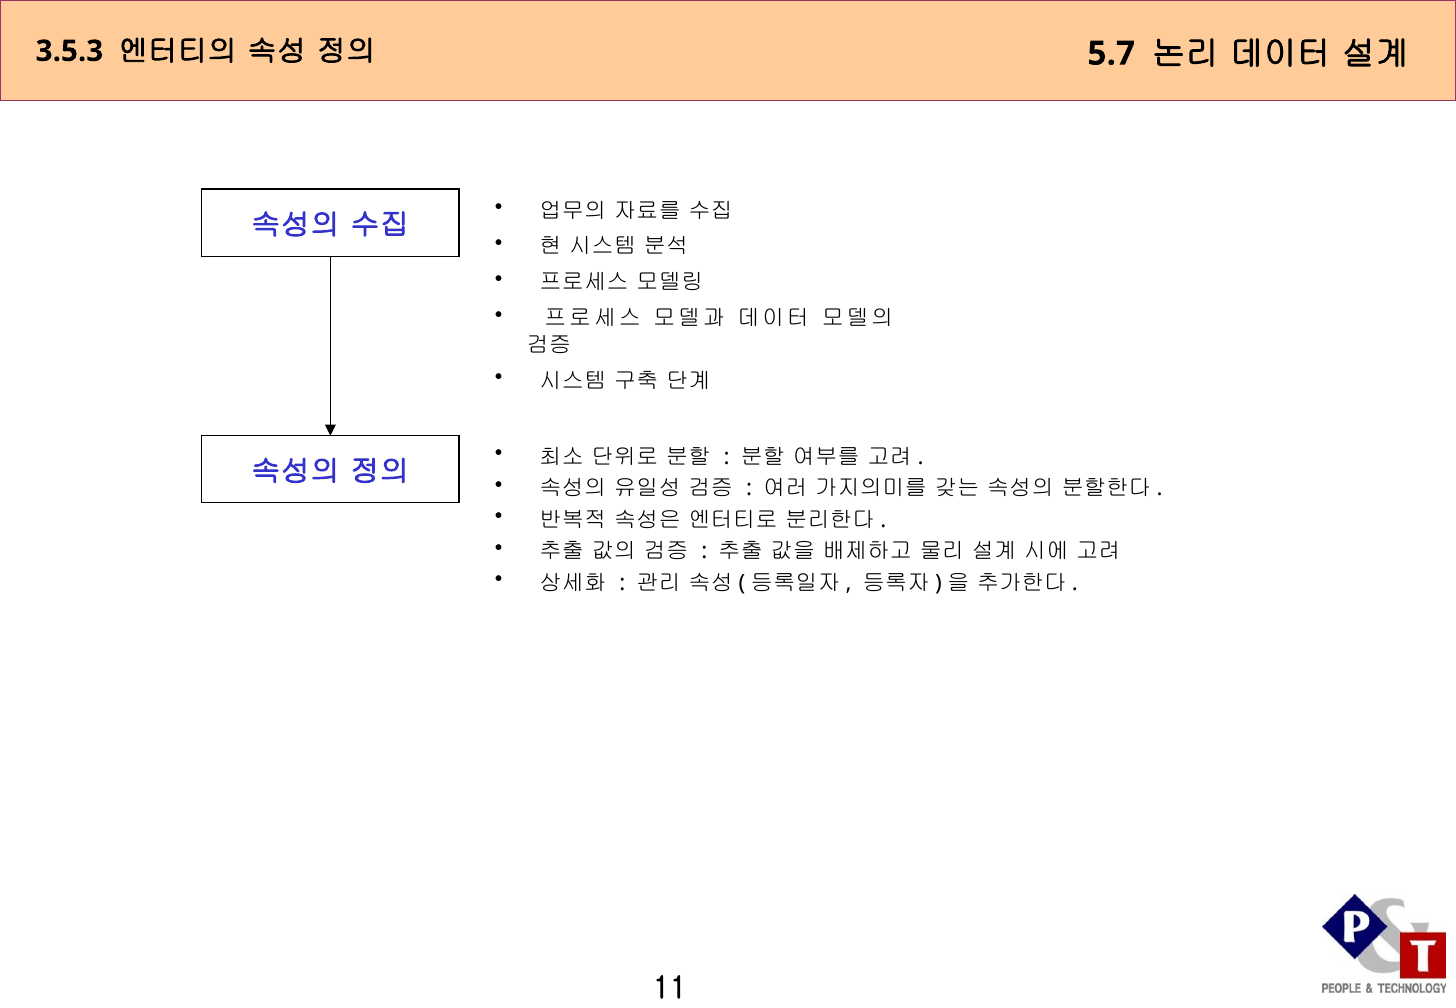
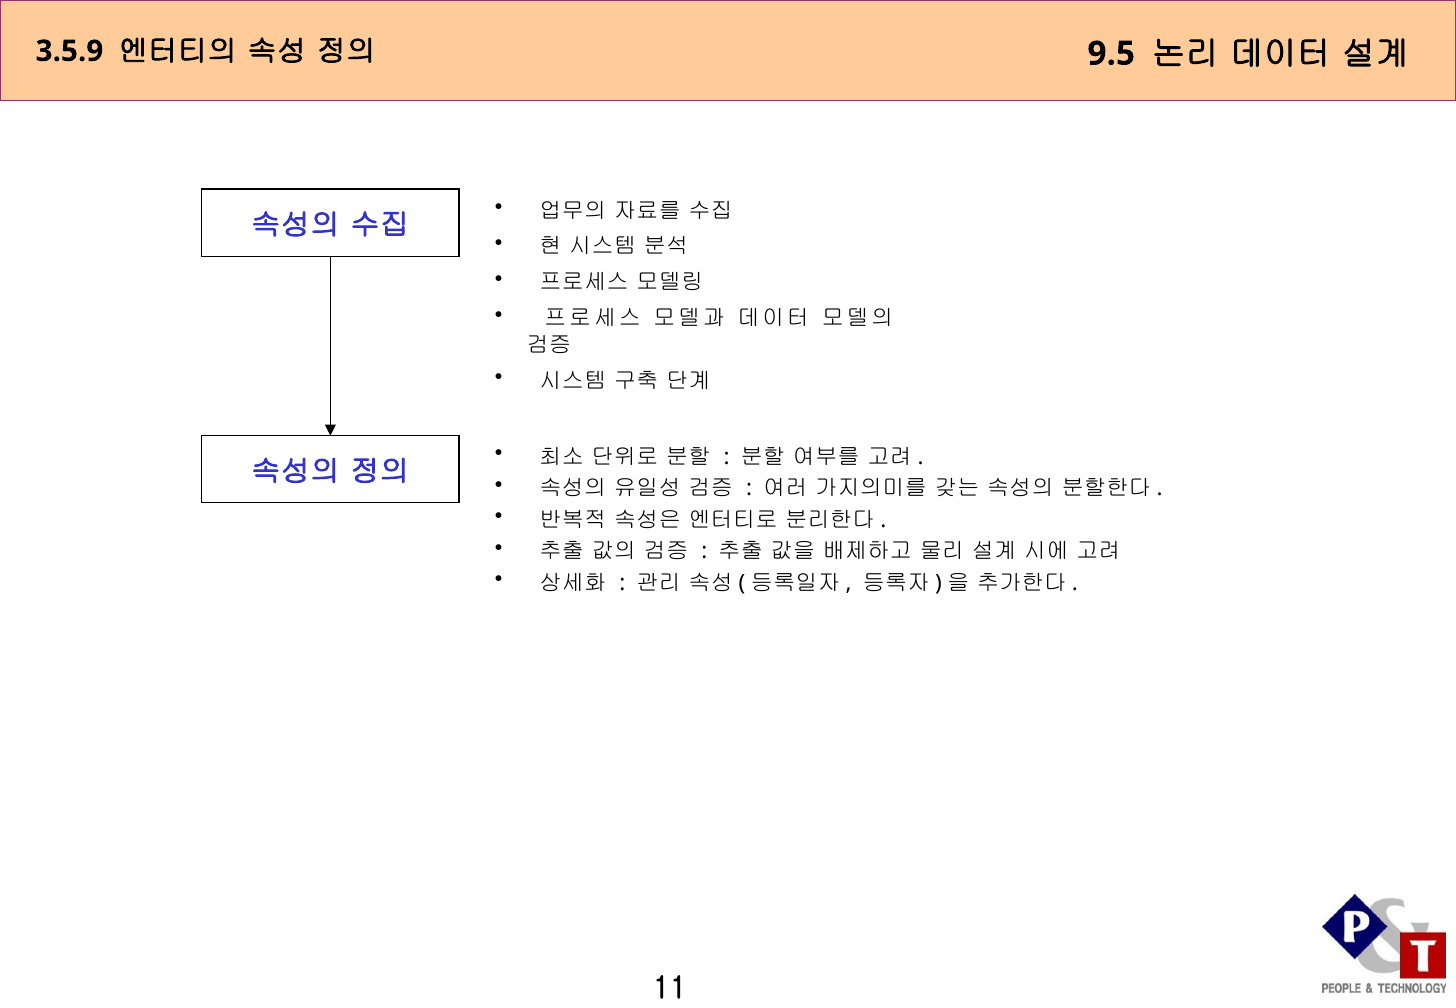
3.5.3: 3.5.3 -> 3.5.9
5.7: 5.7 -> 9.5
